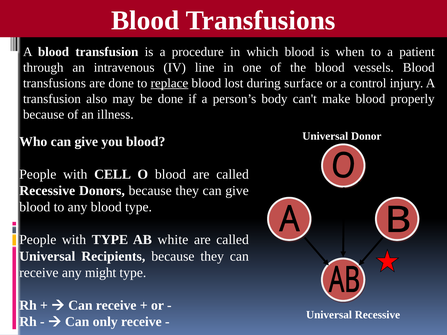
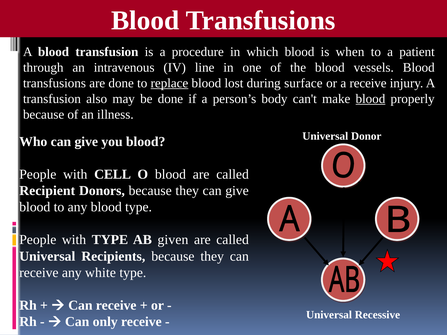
a control: control -> receive
blood at (370, 99) underline: none -> present
Recessive at (47, 191): Recessive -> Recipient
white: white -> given
might: might -> white
